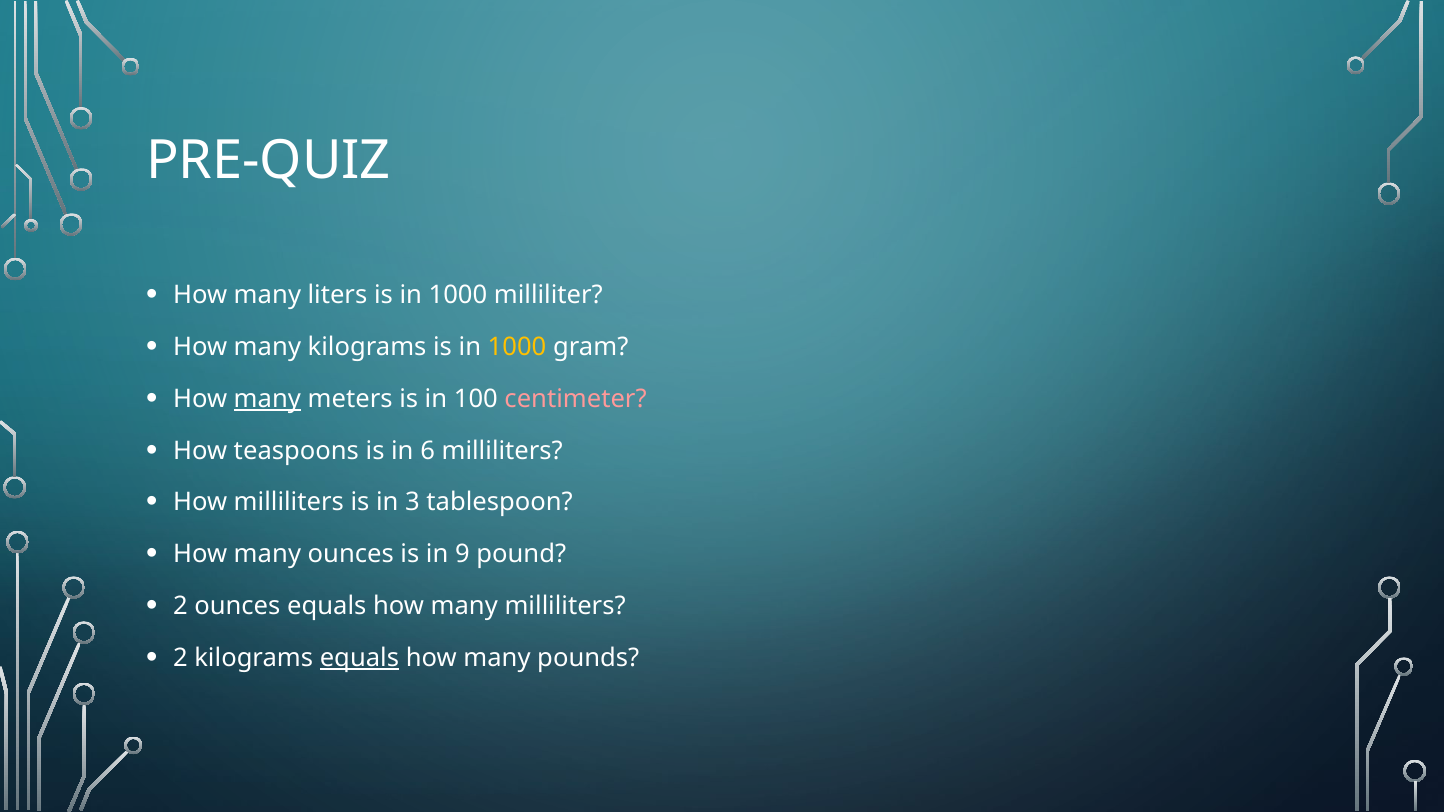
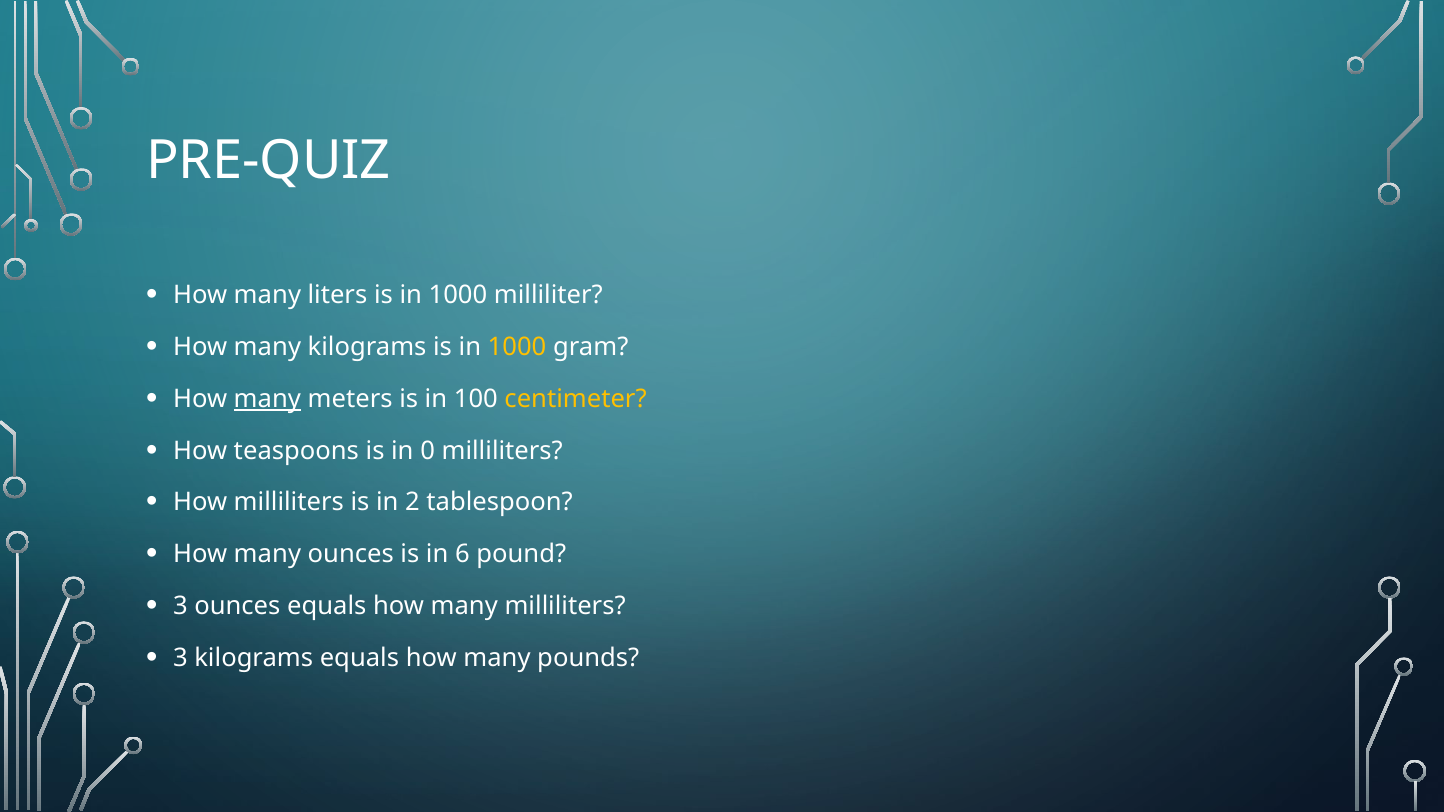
centimeter colour: pink -> yellow
6: 6 -> 0
3: 3 -> 2
9: 9 -> 6
2 at (180, 606): 2 -> 3
2 at (180, 658): 2 -> 3
equals at (359, 658) underline: present -> none
